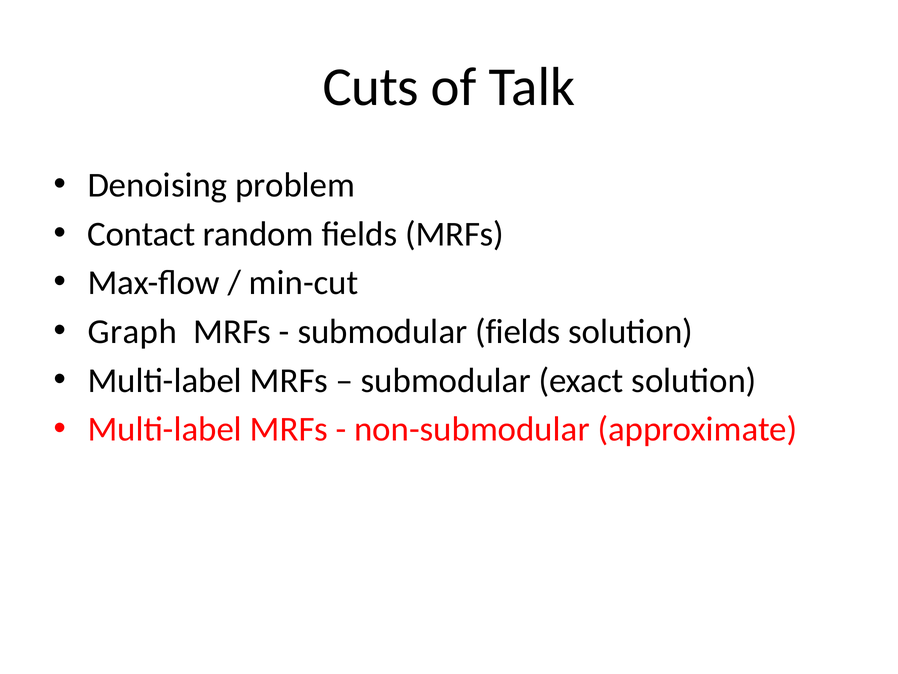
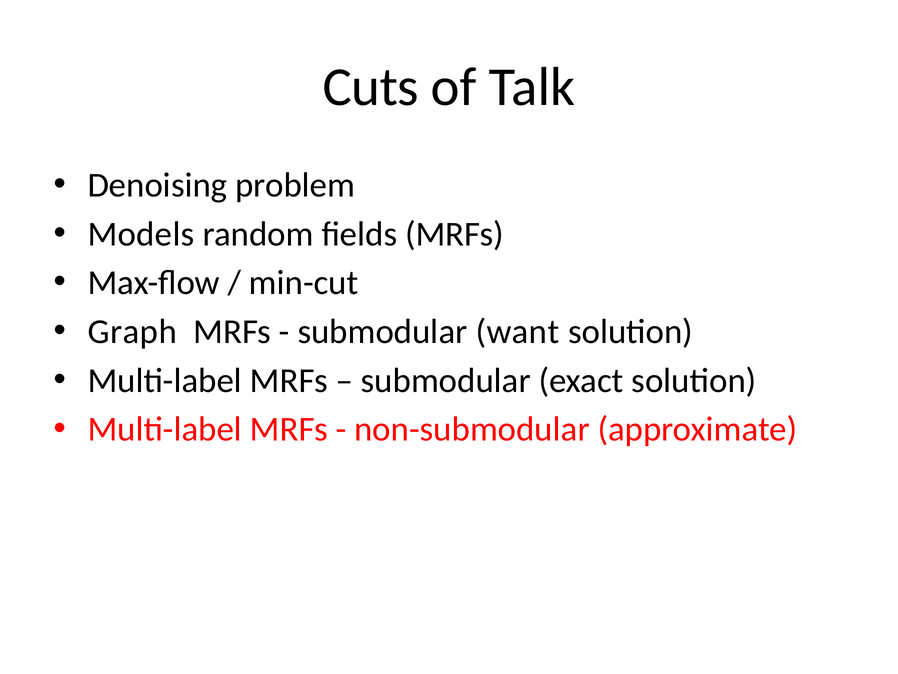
Contact: Contact -> Models
submodular fields: fields -> want
